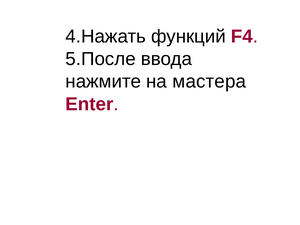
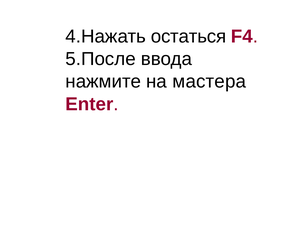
функций: функций -> остаться
